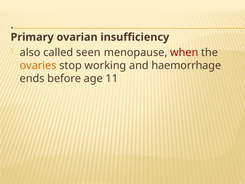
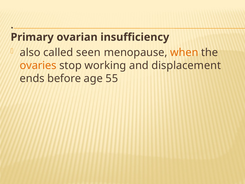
when colour: red -> orange
haemorrhage: haemorrhage -> displacement
11: 11 -> 55
